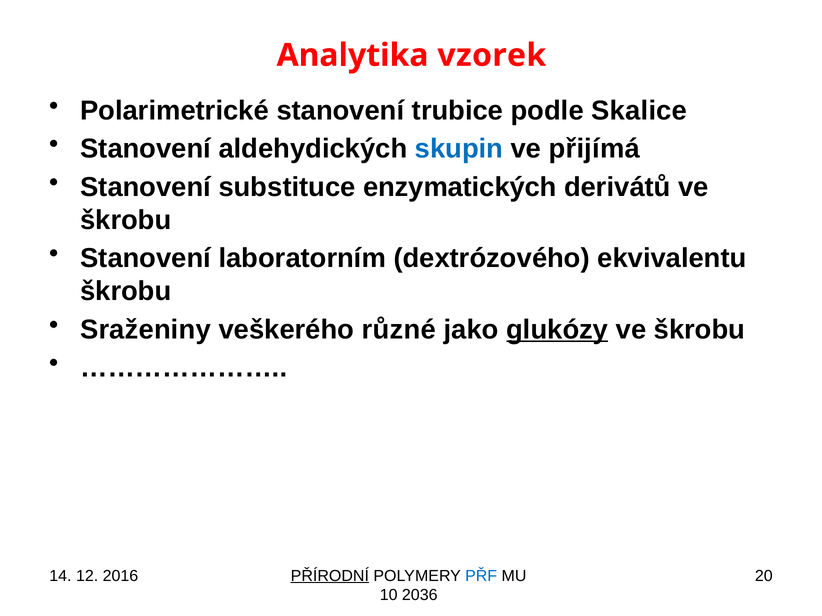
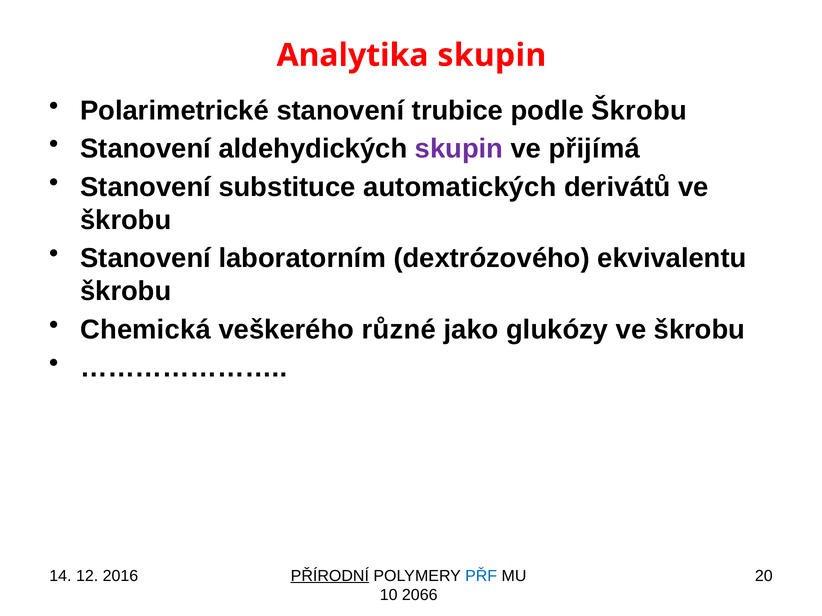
Analytika vzorek: vzorek -> skupin
podle Skalice: Skalice -> Škrobu
skupin at (459, 149) colour: blue -> purple
enzymatických: enzymatických -> automatických
Sraženiny: Sraženiny -> Chemická
glukózy underline: present -> none
2036: 2036 -> 2066
